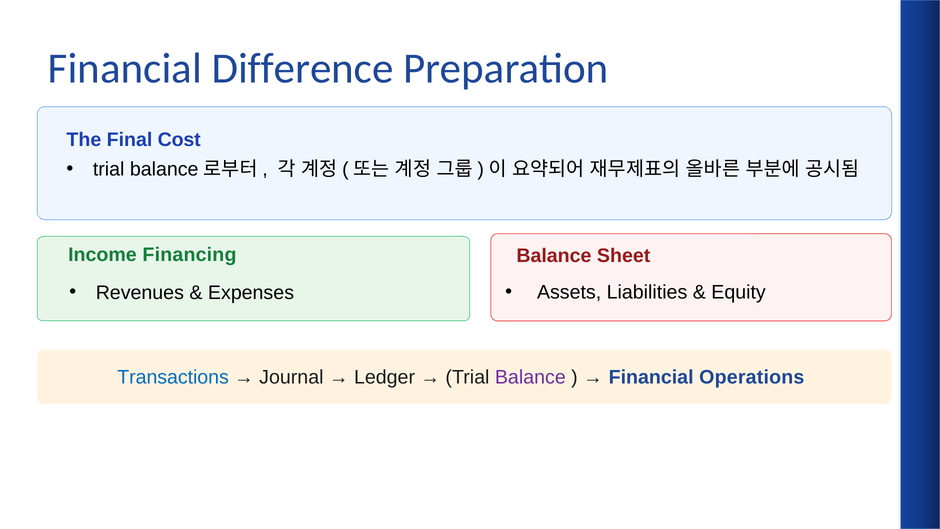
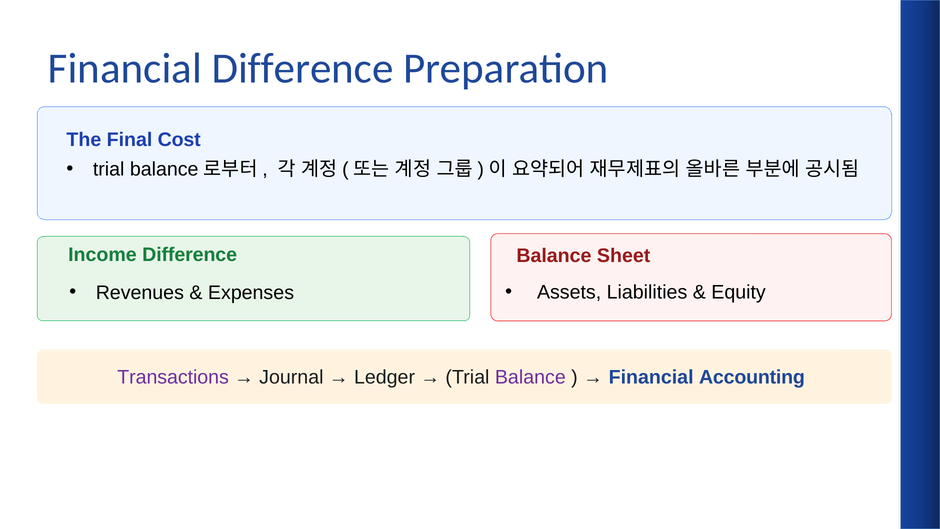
Income Financing: Financing -> Difference
Transactions colour: blue -> purple
Operations: Operations -> Accounting
